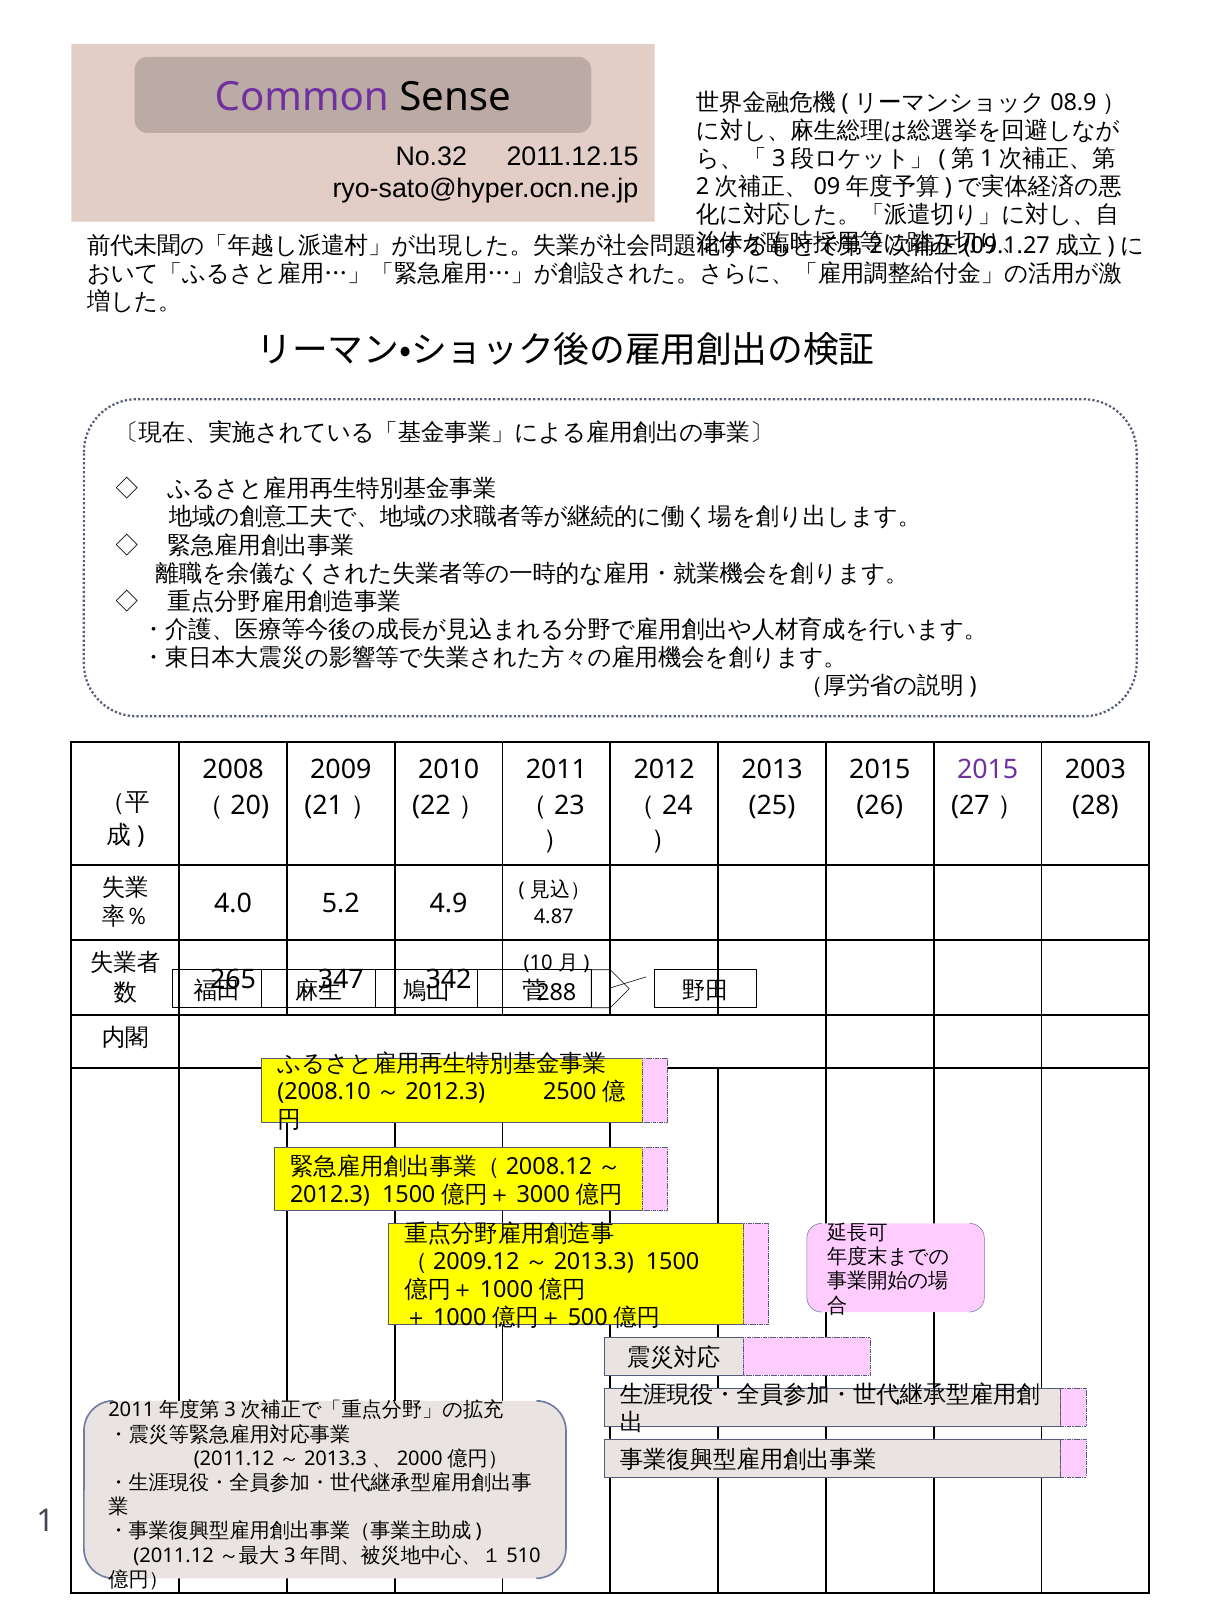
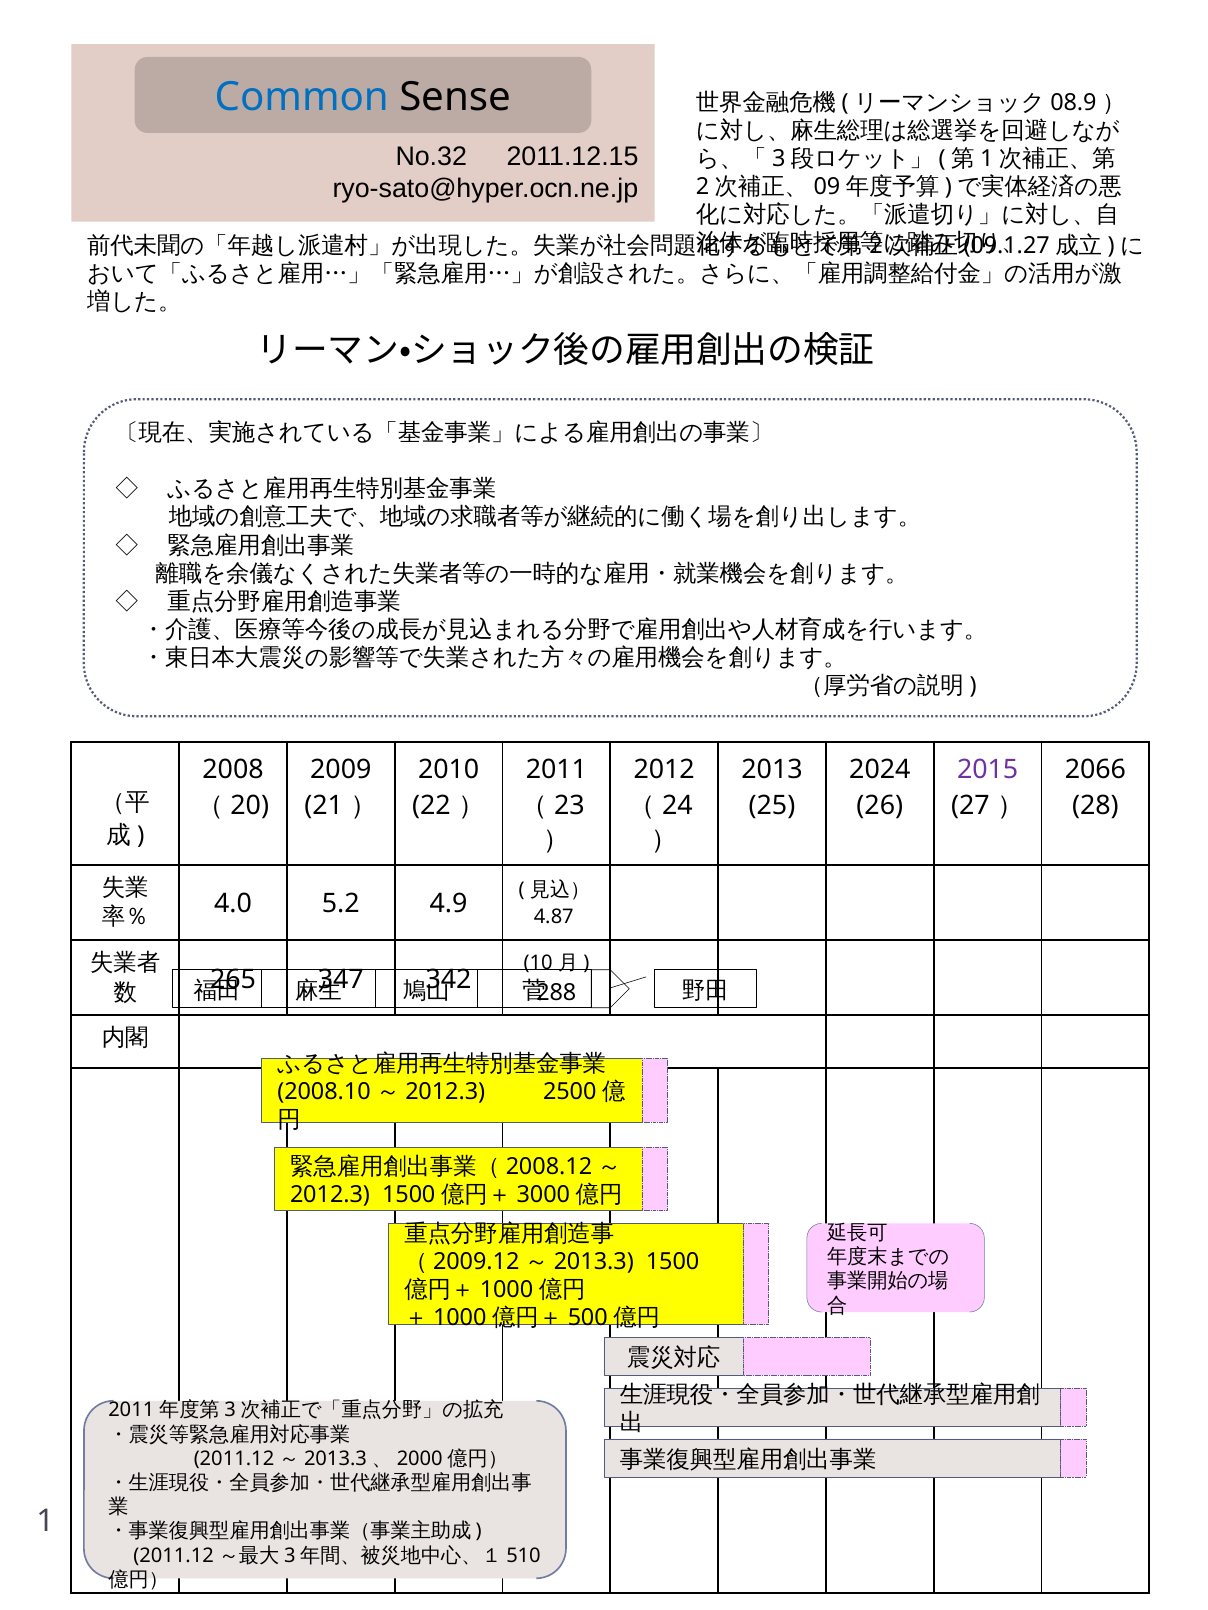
Common colour: purple -> blue
2015 at (880, 770): 2015 -> 2024
2003: 2003 -> 2066
